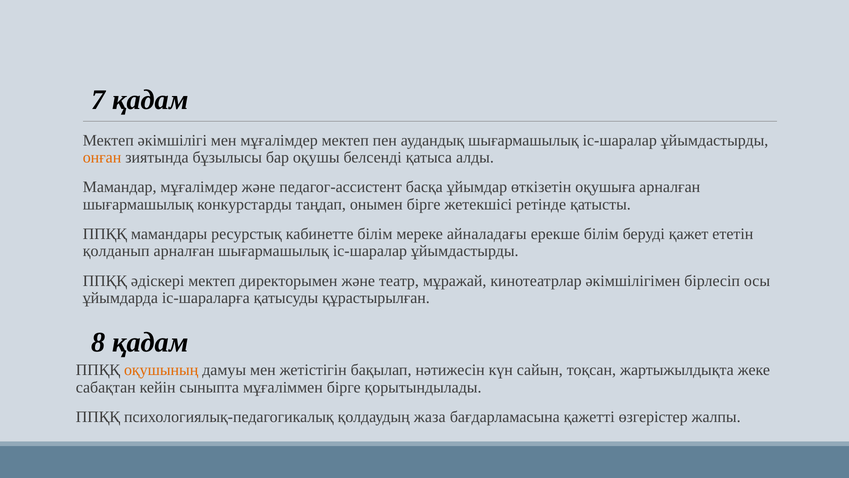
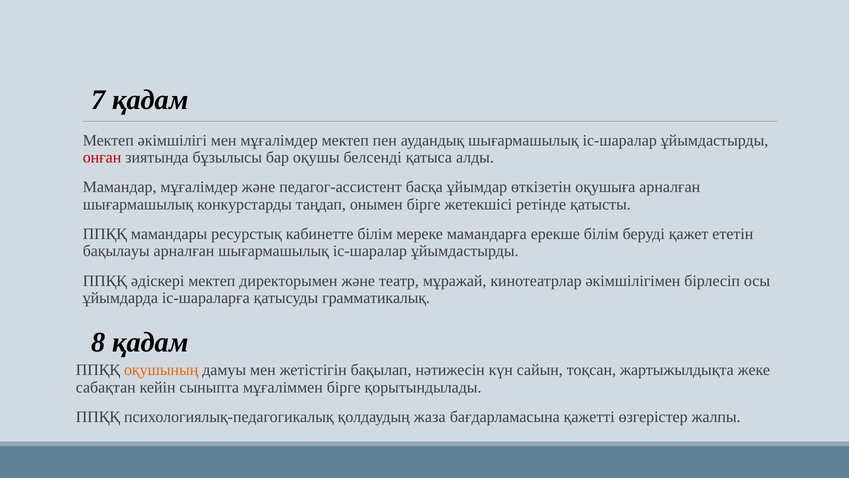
онған colour: orange -> red
айналадағы: айналадағы -> мамандарға
қолданып: қолданып -> бақылауы
құрастырылған: құрастырылған -> грамматикалық
